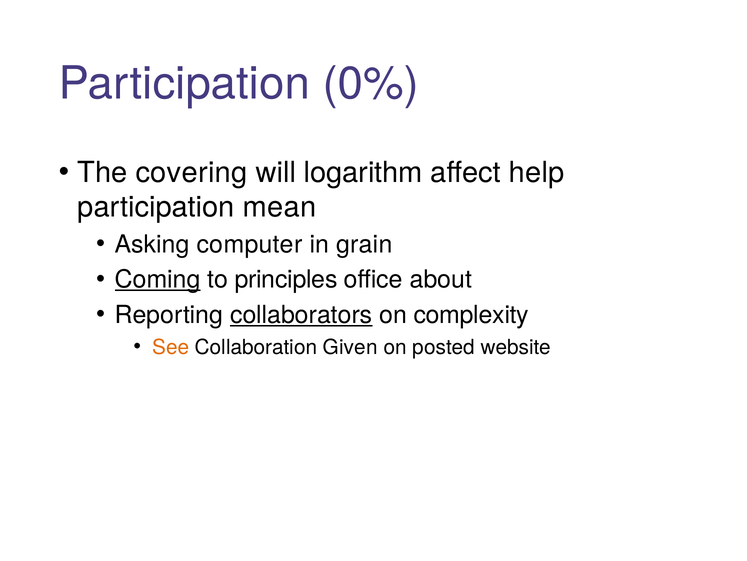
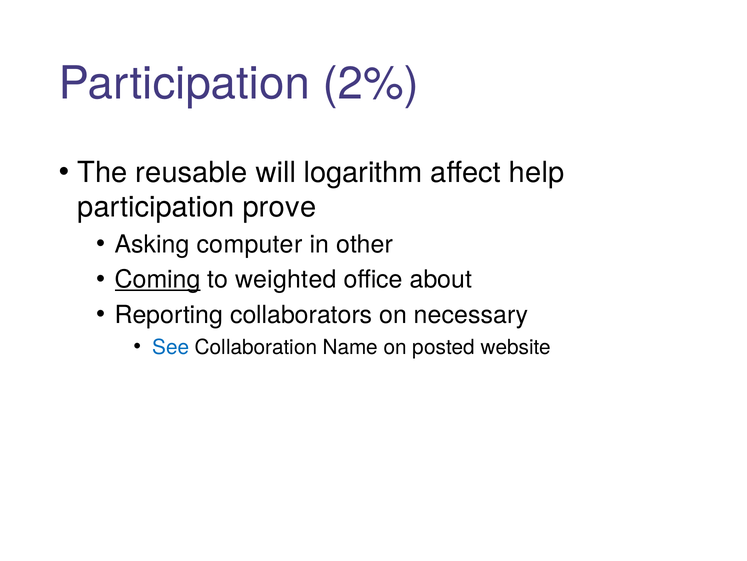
0%: 0% -> 2%
covering: covering -> reusable
mean: mean -> prove
grain: grain -> other
principles: principles -> weighted
collaborators underline: present -> none
complexity: complexity -> necessary
See colour: orange -> blue
Given: Given -> Name
